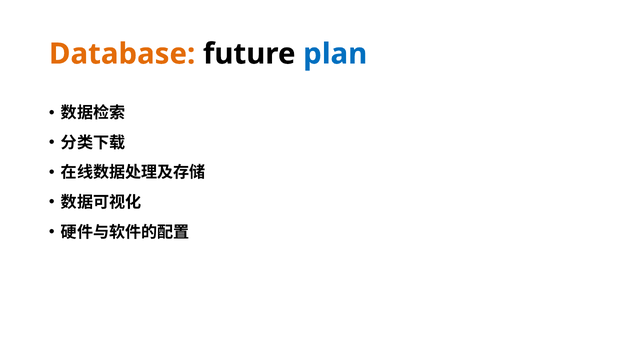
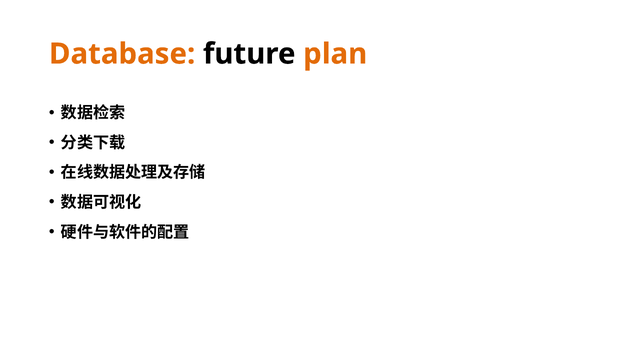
plan colour: blue -> orange
